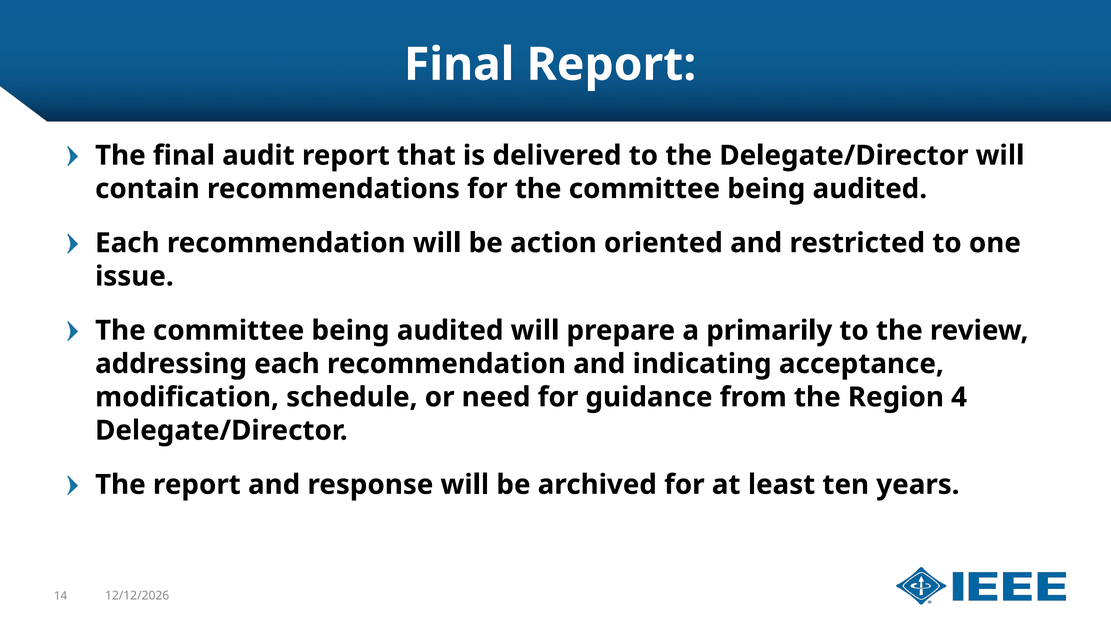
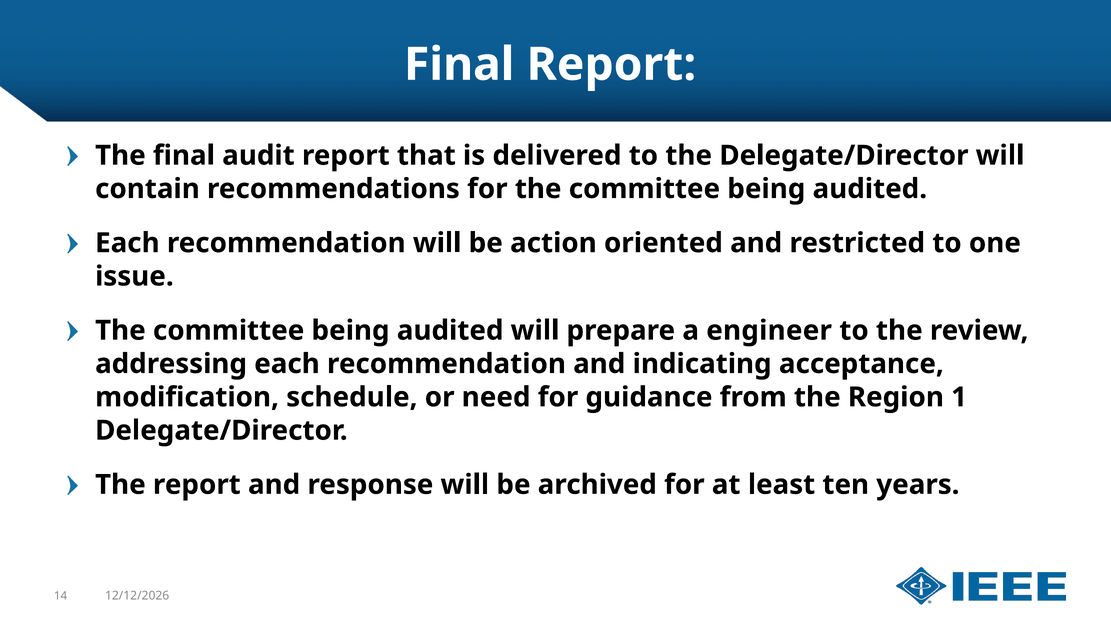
primarily: primarily -> engineer
4: 4 -> 1
